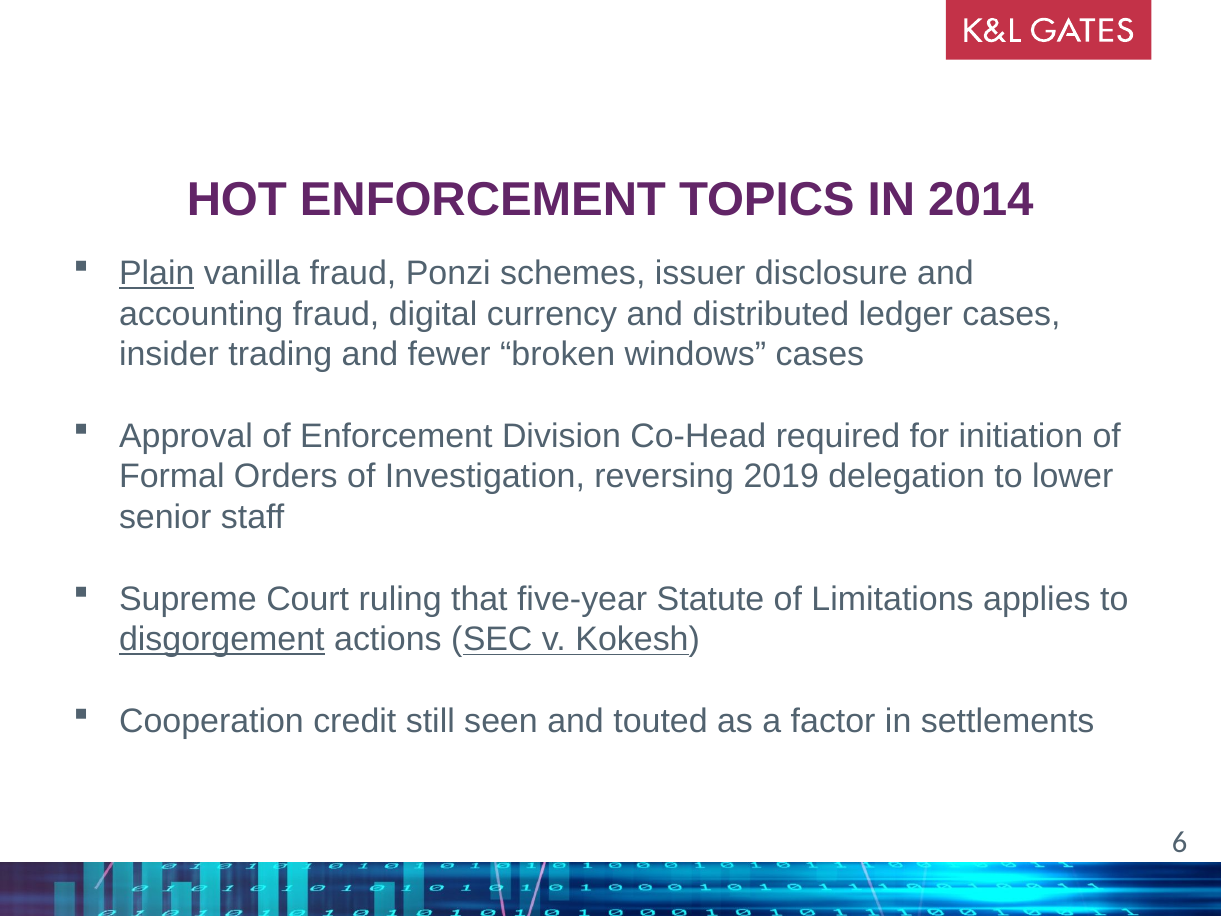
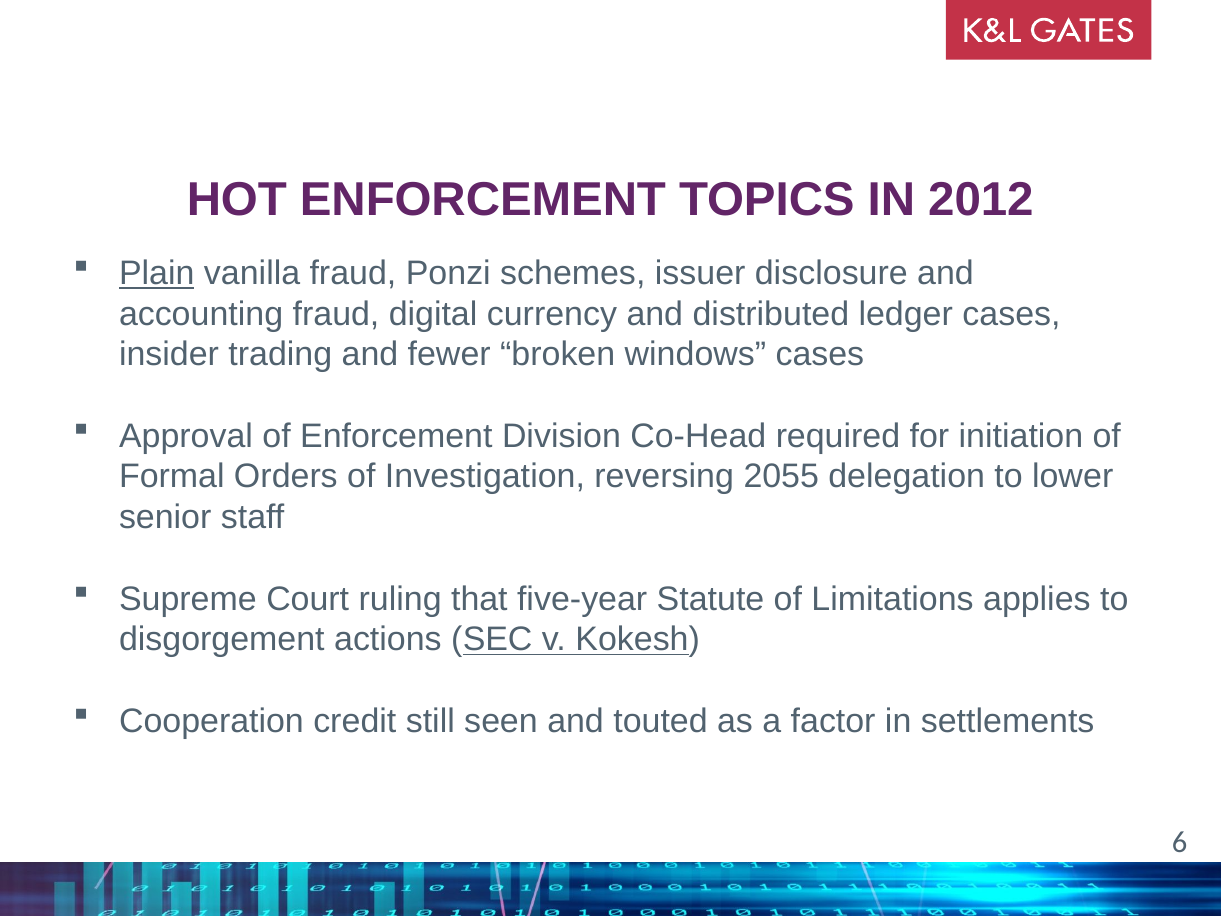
2014: 2014 -> 2012
2019: 2019 -> 2055
disgorgement underline: present -> none
